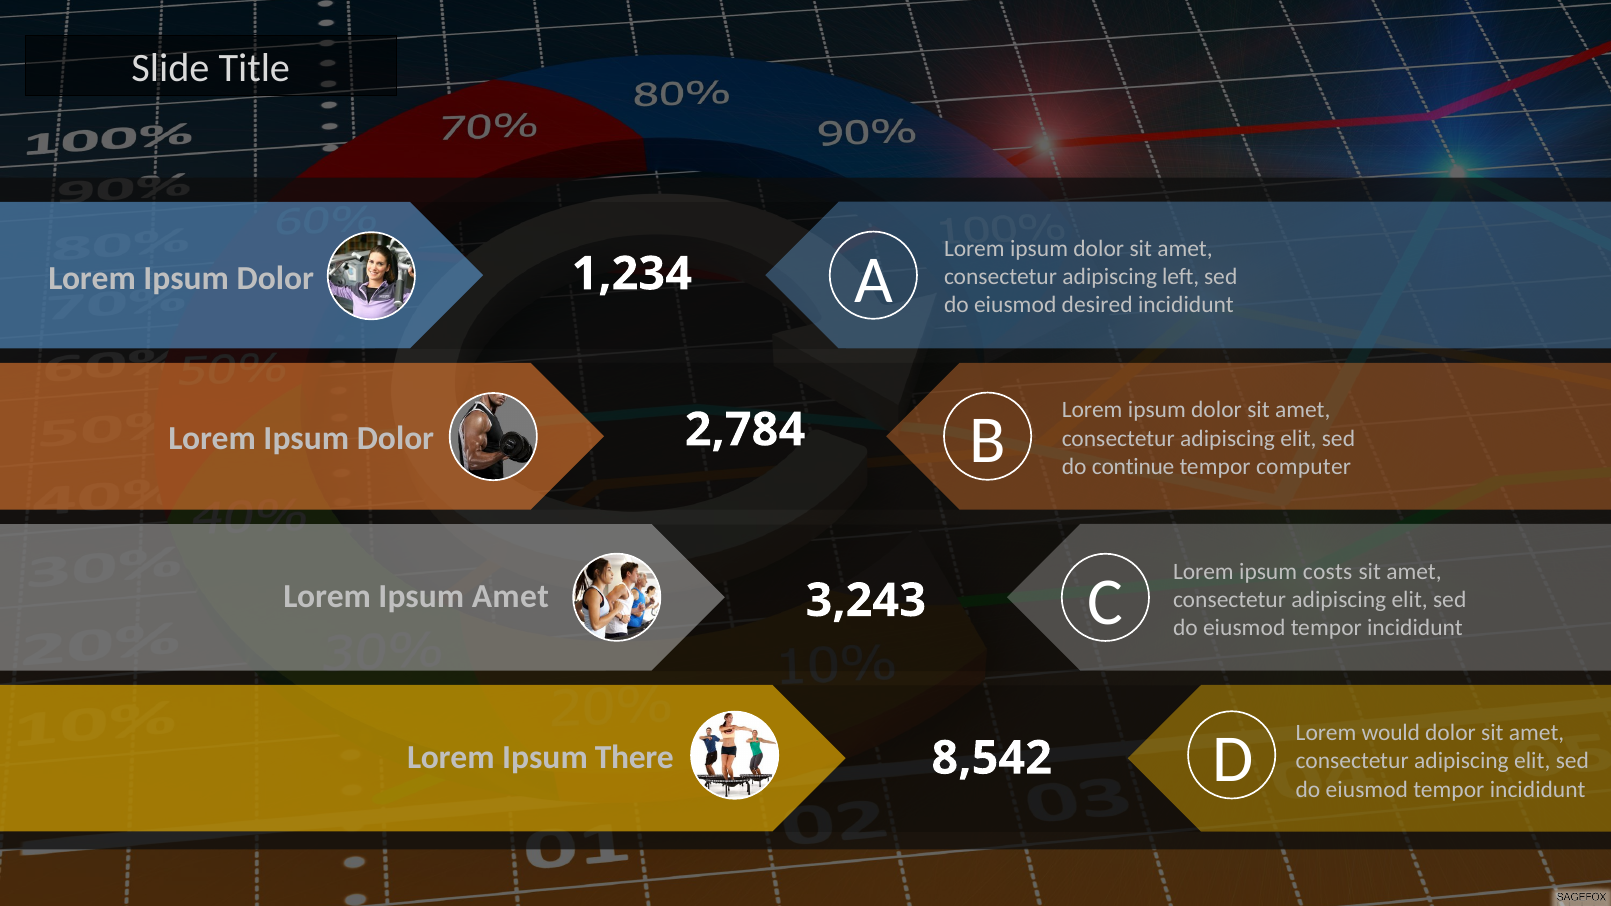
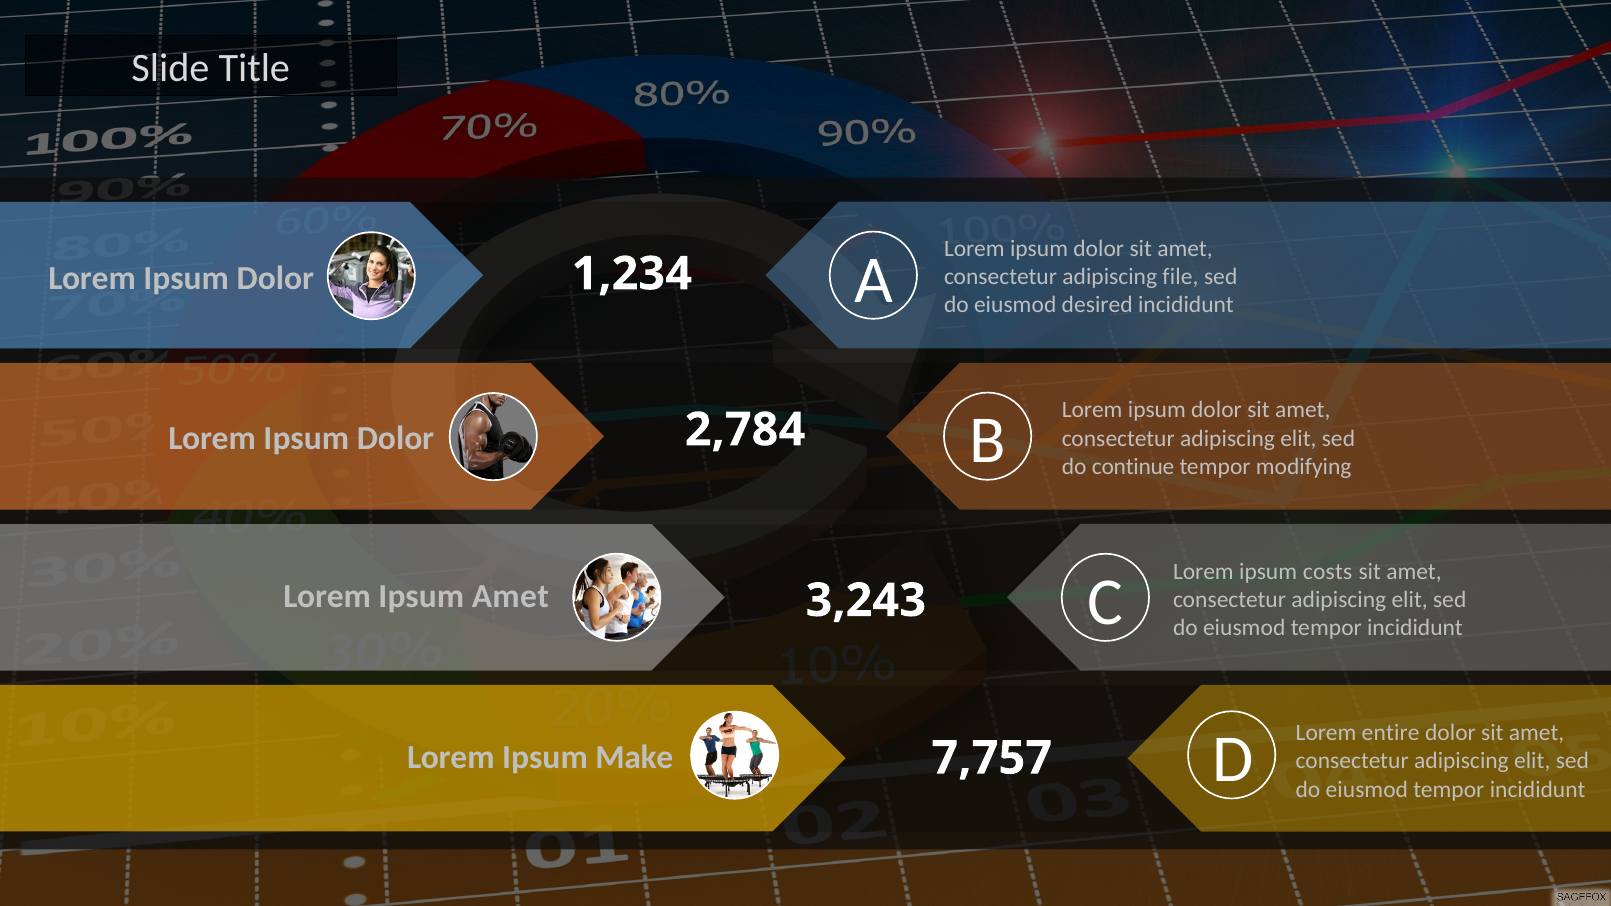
left: left -> file
computer: computer -> modifying
would: would -> entire
There: There -> Make
8,542: 8,542 -> 7,757
